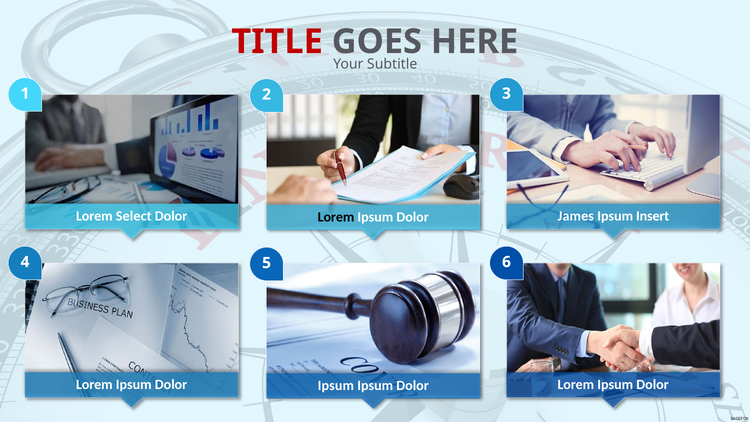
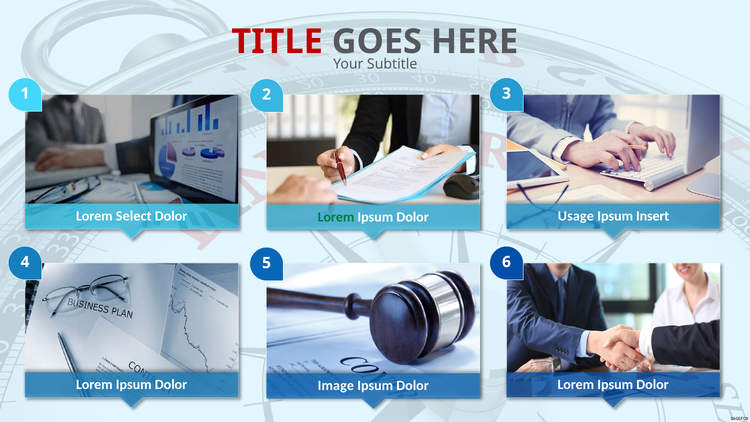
James: James -> Usage
Lorem at (336, 217) colour: black -> green
Ipsum at (336, 385): Ipsum -> Image
